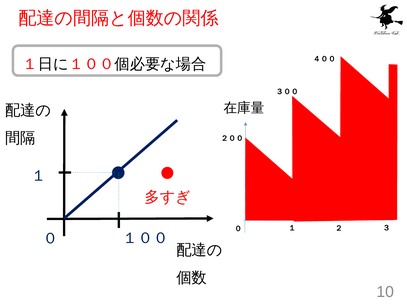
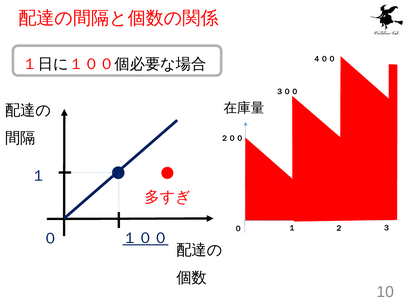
１００ underline: none -> present
